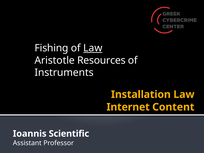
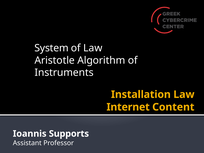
Fishing: Fishing -> System
Law at (93, 48) underline: present -> none
Resources: Resources -> Algorithm
Scientific: Scientific -> Supports
